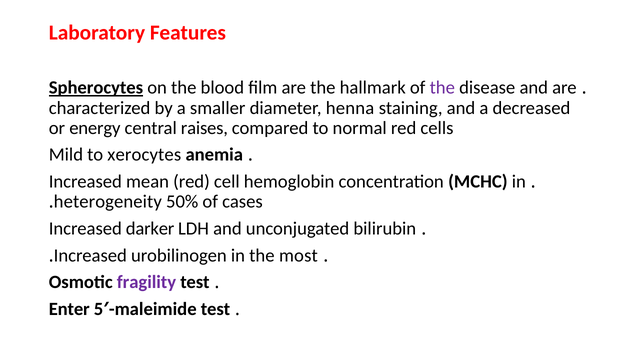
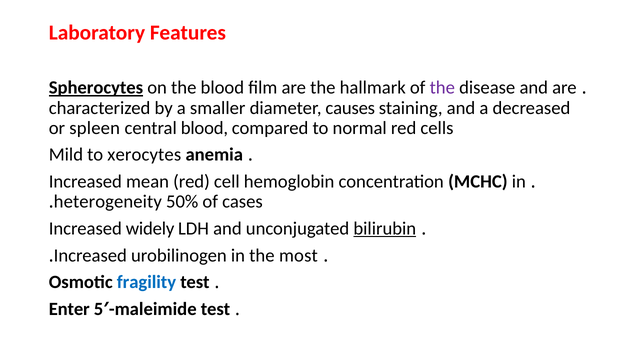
henna: henna -> causes
energy: energy -> spleen
central raises: raises -> blood
darker: darker -> widely
bilirubin underline: none -> present
fragility colour: purple -> blue
